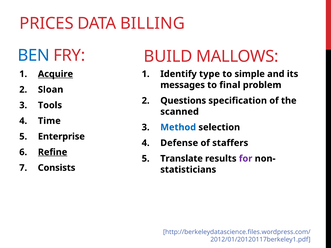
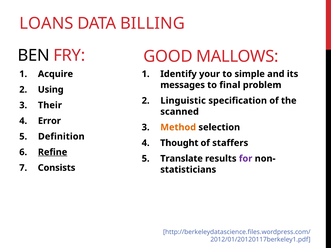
PRICES: PRICES -> LOANS
BEN colour: blue -> black
BUILD: BUILD -> GOOD
Acquire underline: present -> none
type: type -> your
Sloan: Sloan -> Using
Questions: Questions -> Linguistic
Tools: Tools -> Their
Time: Time -> Error
Method colour: blue -> orange
Enterprise: Enterprise -> Definition
Defense: Defense -> Thought
